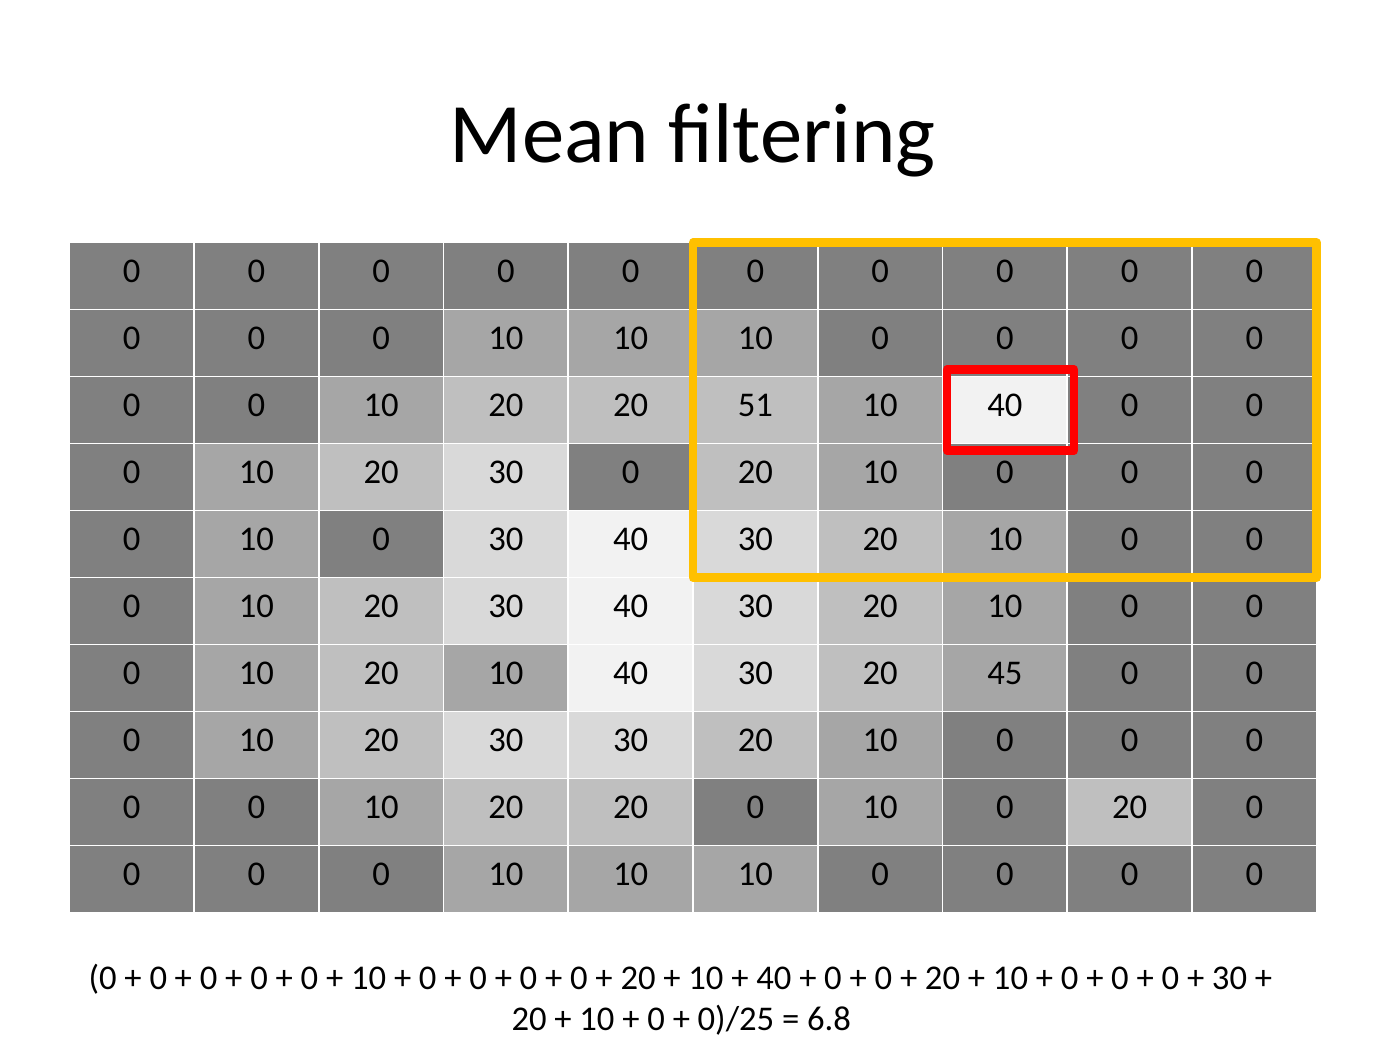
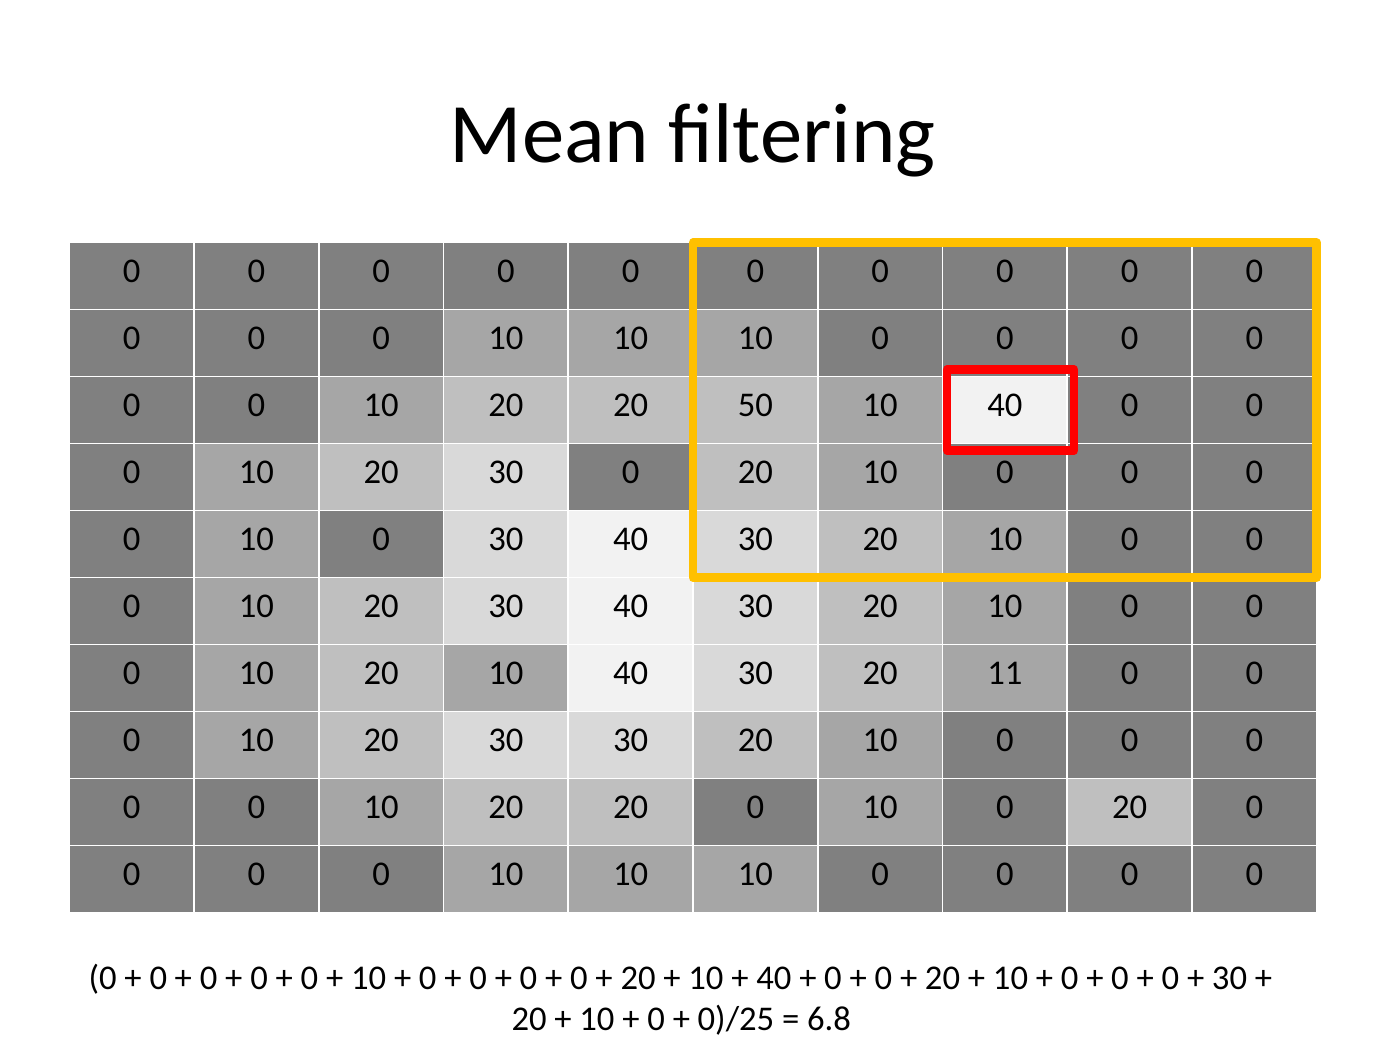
51: 51 -> 50
45: 45 -> 11
